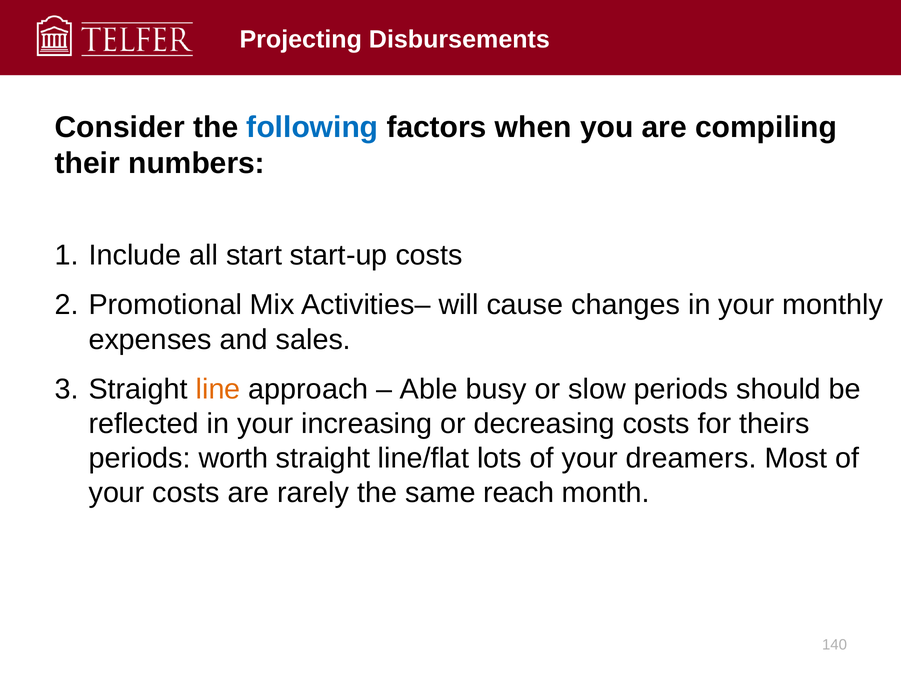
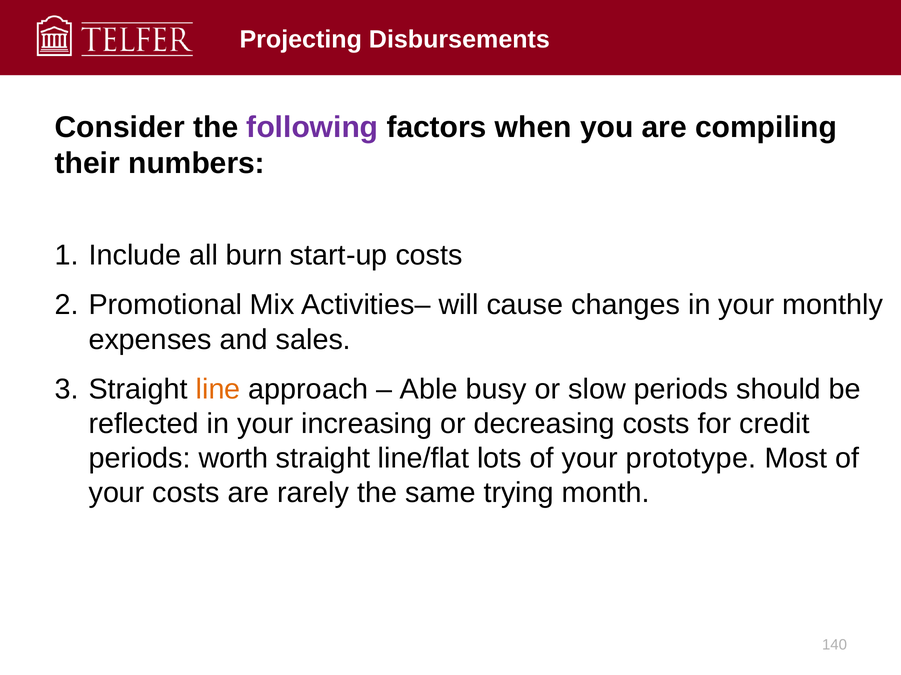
following colour: blue -> purple
start: start -> burn
theirs: theirs -> credit
dreamers: dreamers -> prototype
reach: reach -> trying
